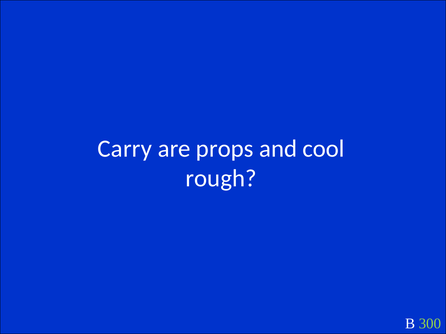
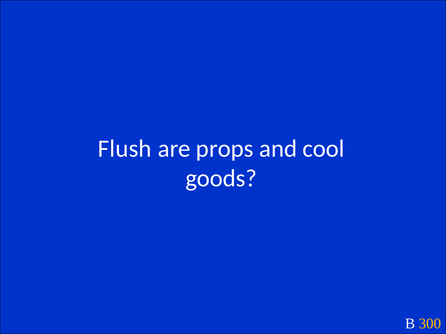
Carry: Carry -> Flush
rough: rough -> goods
300 colour: light green -> yellow
